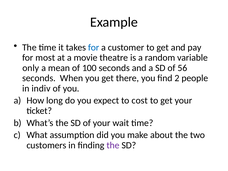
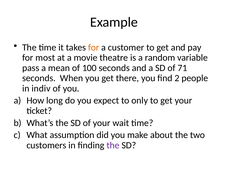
for at (94, 47) colour: blue -> orange
only: only -> pass
56: 56 -> 71
cost: cost -> only
